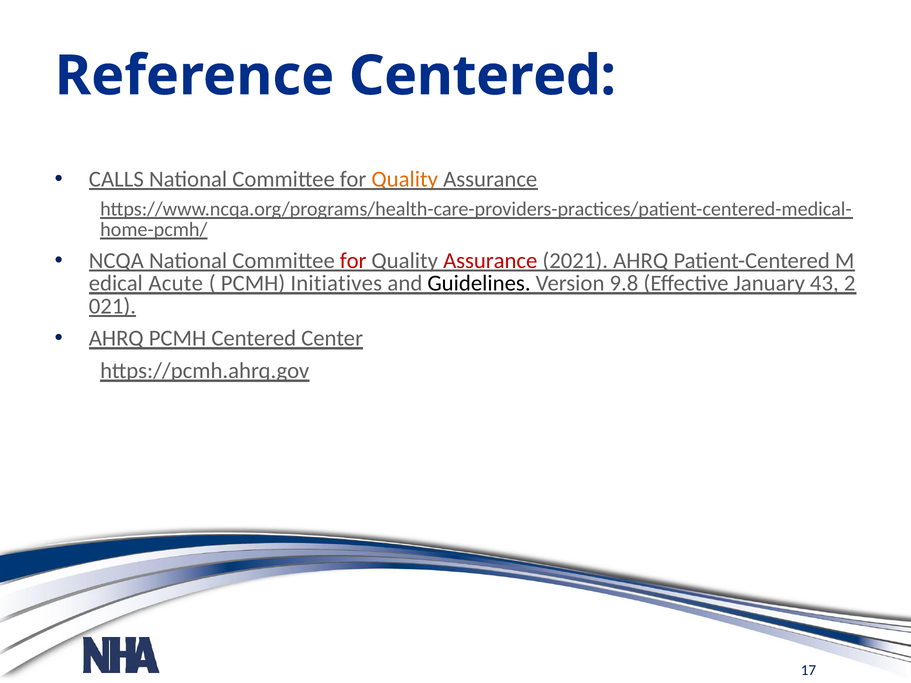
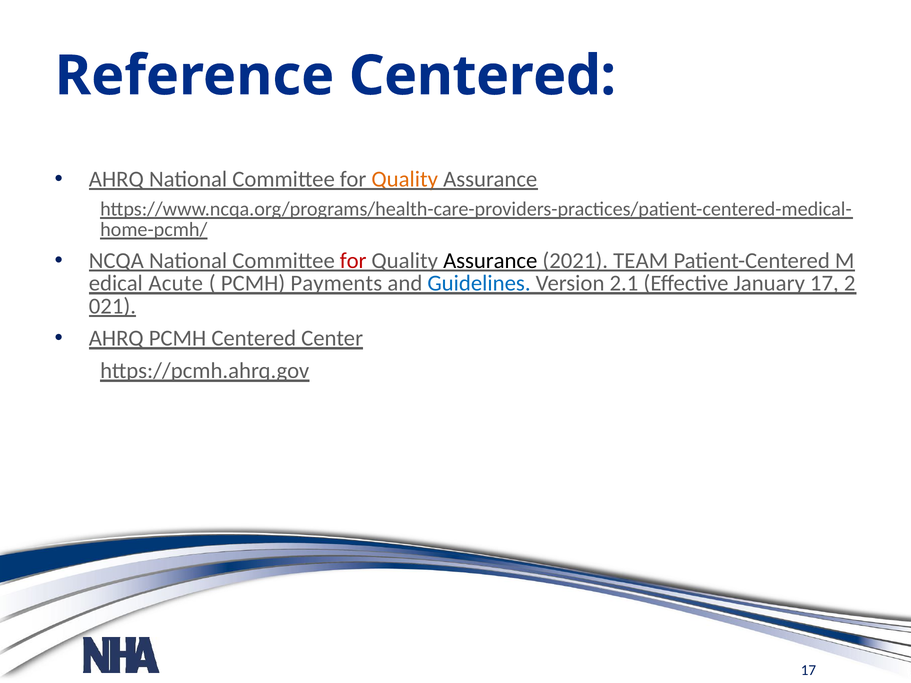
CALLS at (116, 179): CALLS -> AHRQ
Assurance at (490, 261) colour: red -> black
2021 AHRQ: AHRQ -> TEAM
Initiatives: Initiatives -> Payments
Guidelines colour: black -> blue
9.8: 9.8 -> 2.1
January 43: 43 -> 17
